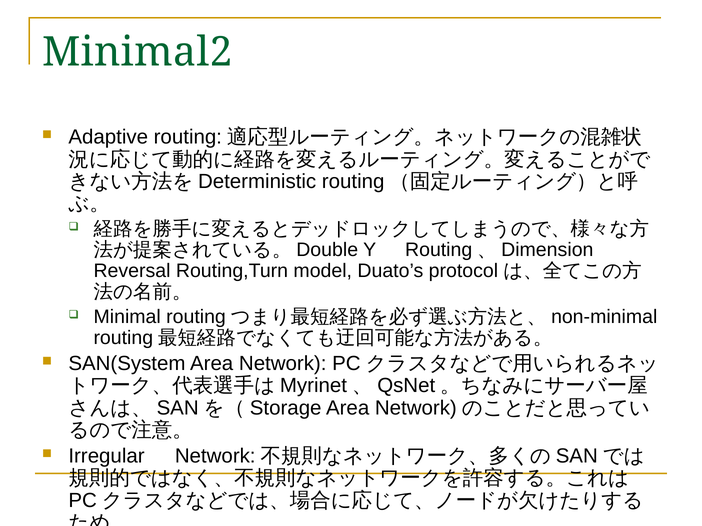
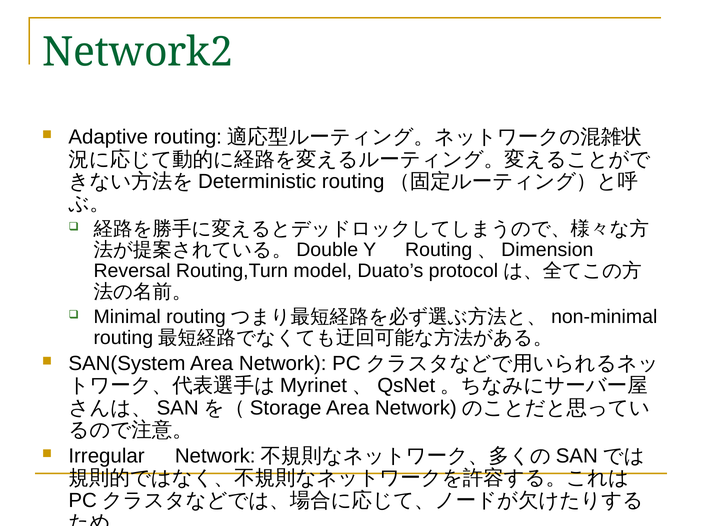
Minimal2: Minimal2 -> Network2
